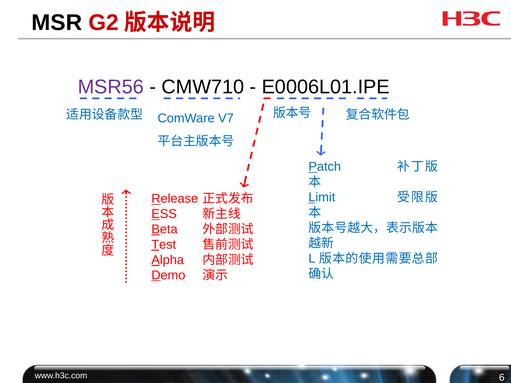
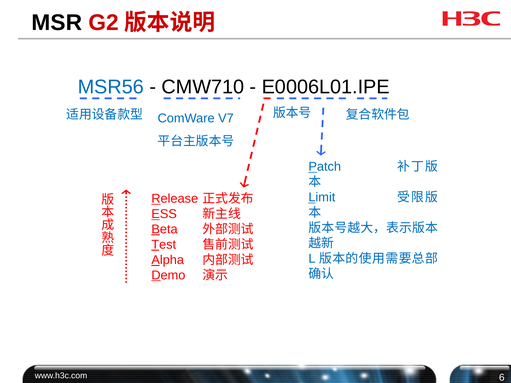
MSR56 colour: purple -> blue
